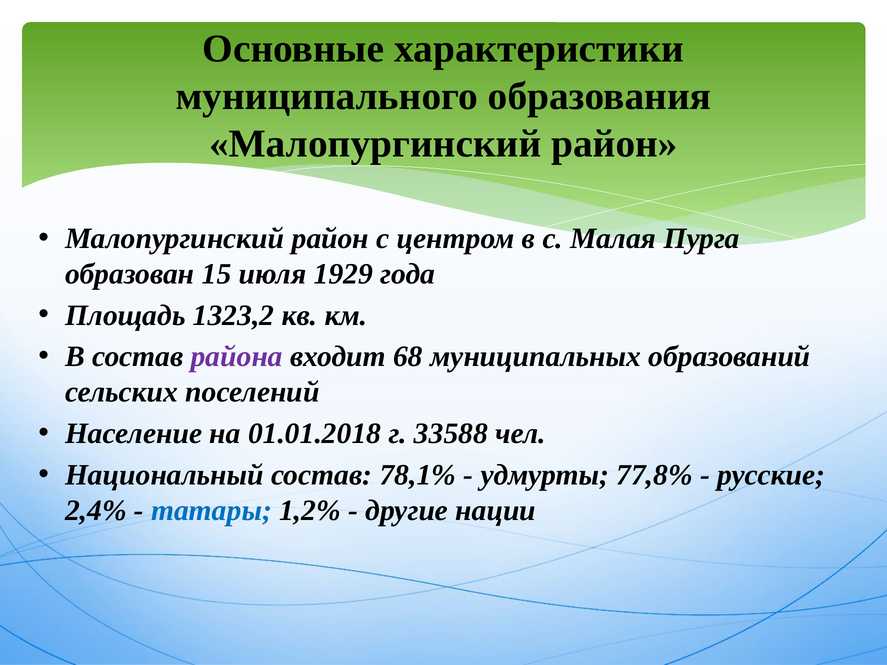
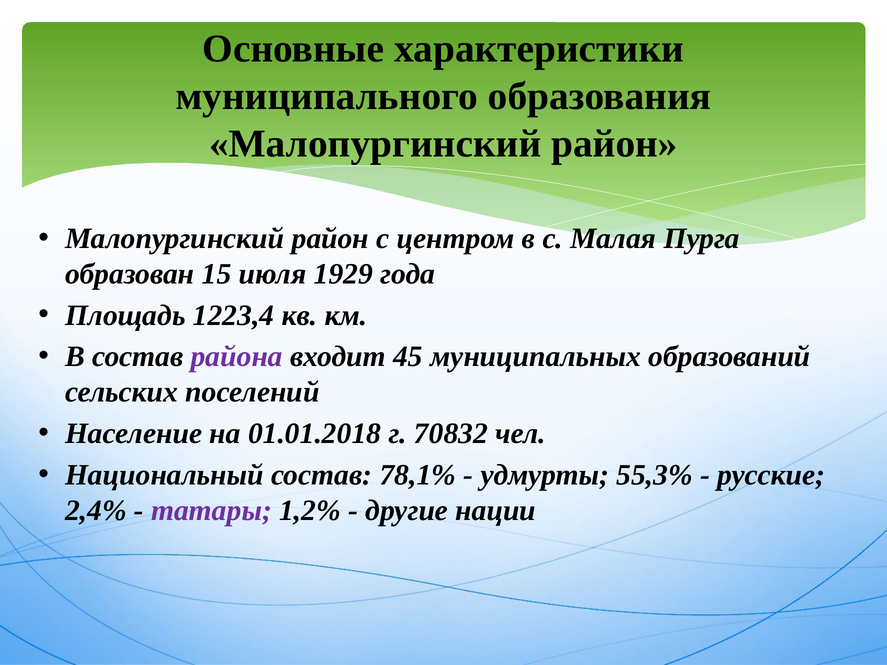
1323,2: 1323,2 -> 1223,4
68: 68 -> 45
33588: 33588 -> 70832
77,8%: 77,8% -> 55,3%
татары colour: blue -> purple
